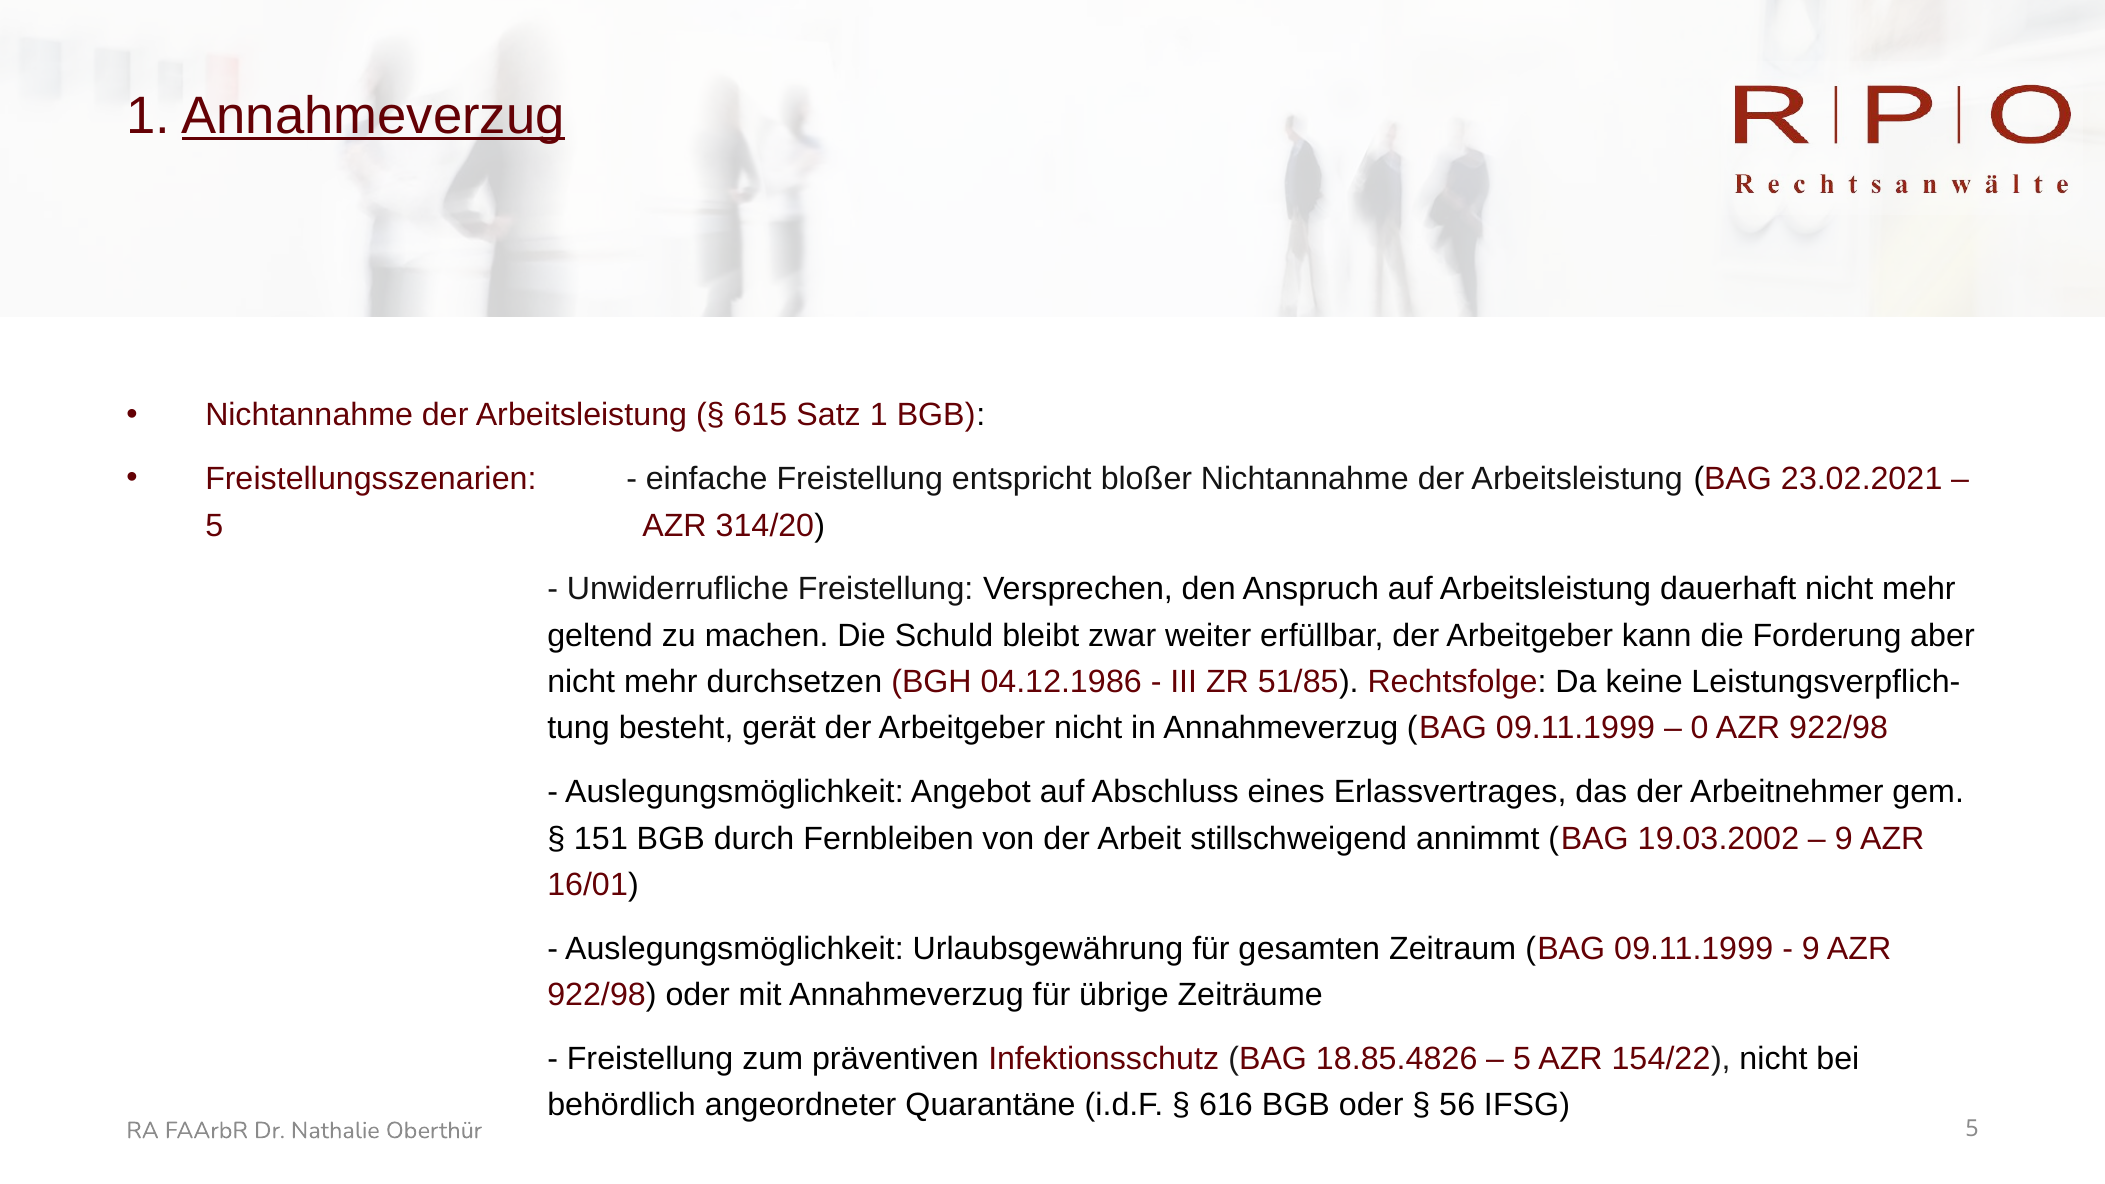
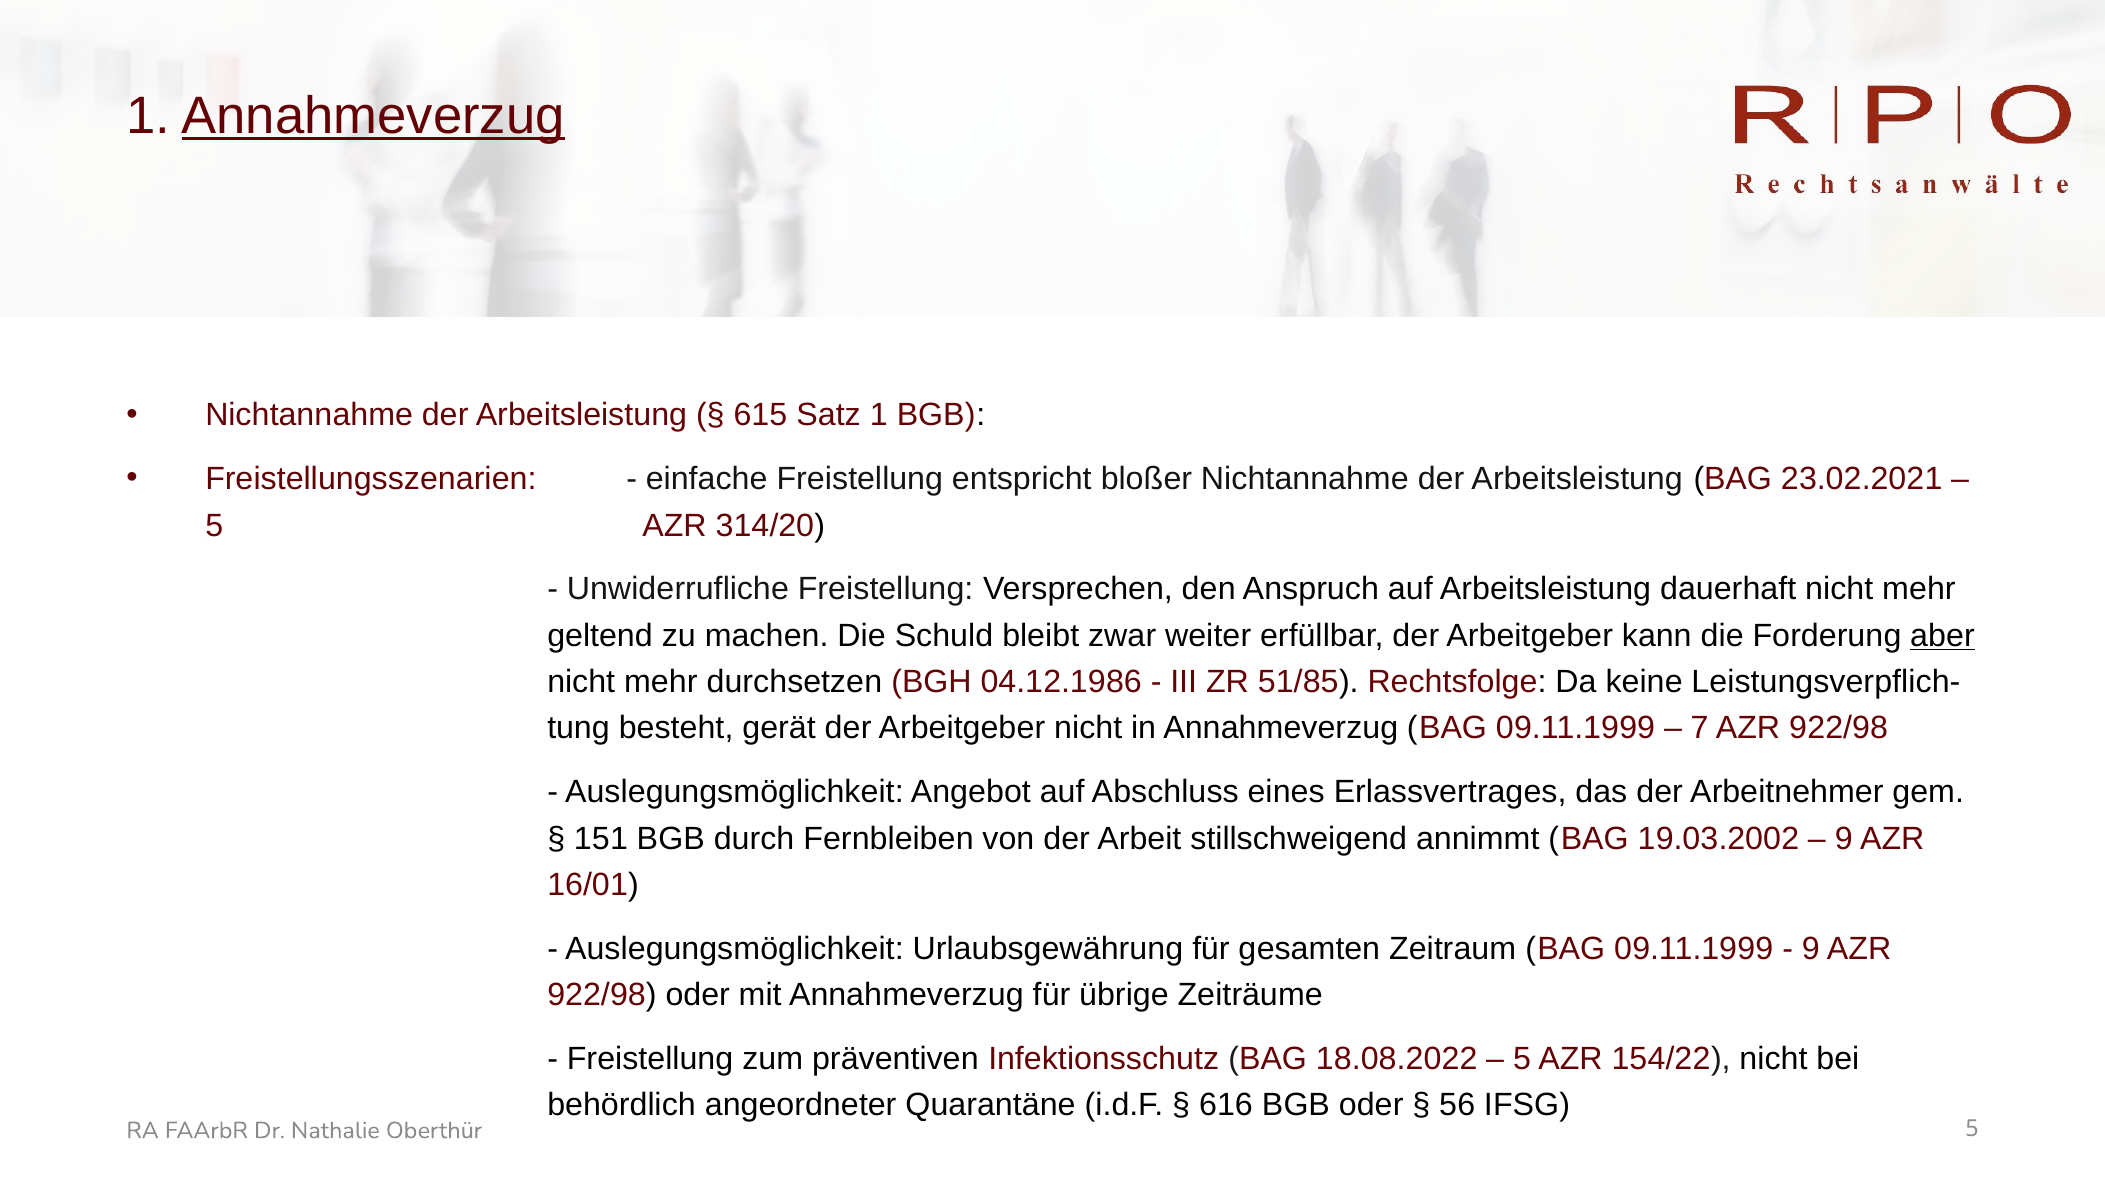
aber underline: none -> present
0: 0 -> 7
18.85.4826: 18.85.4826 -> 18.08.2022
